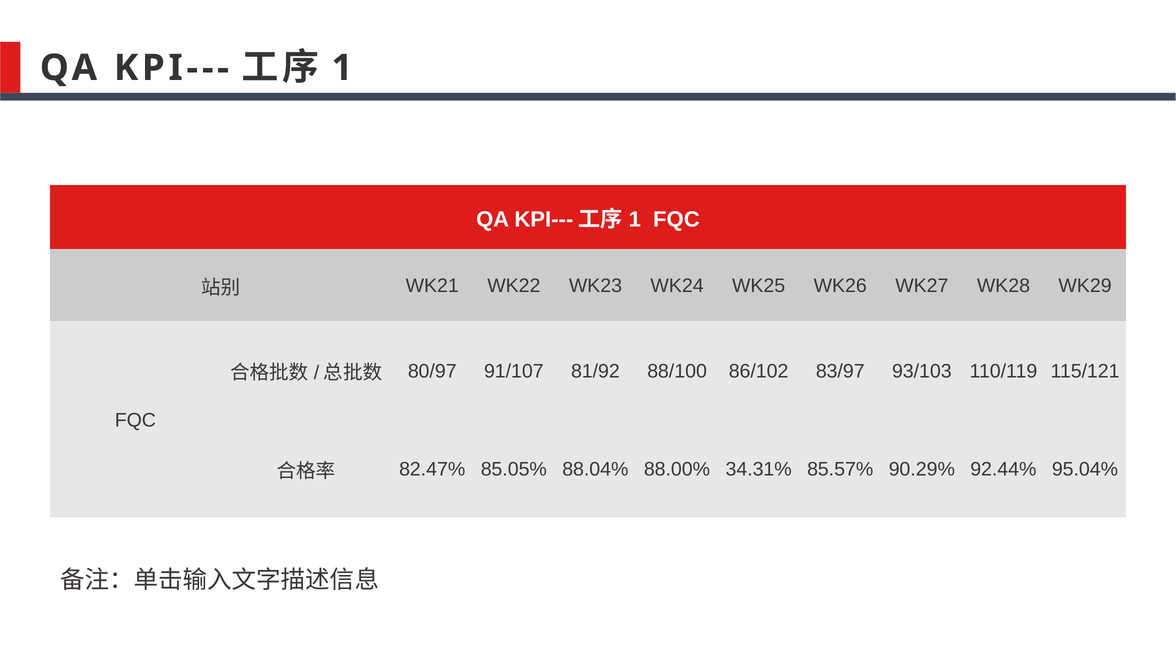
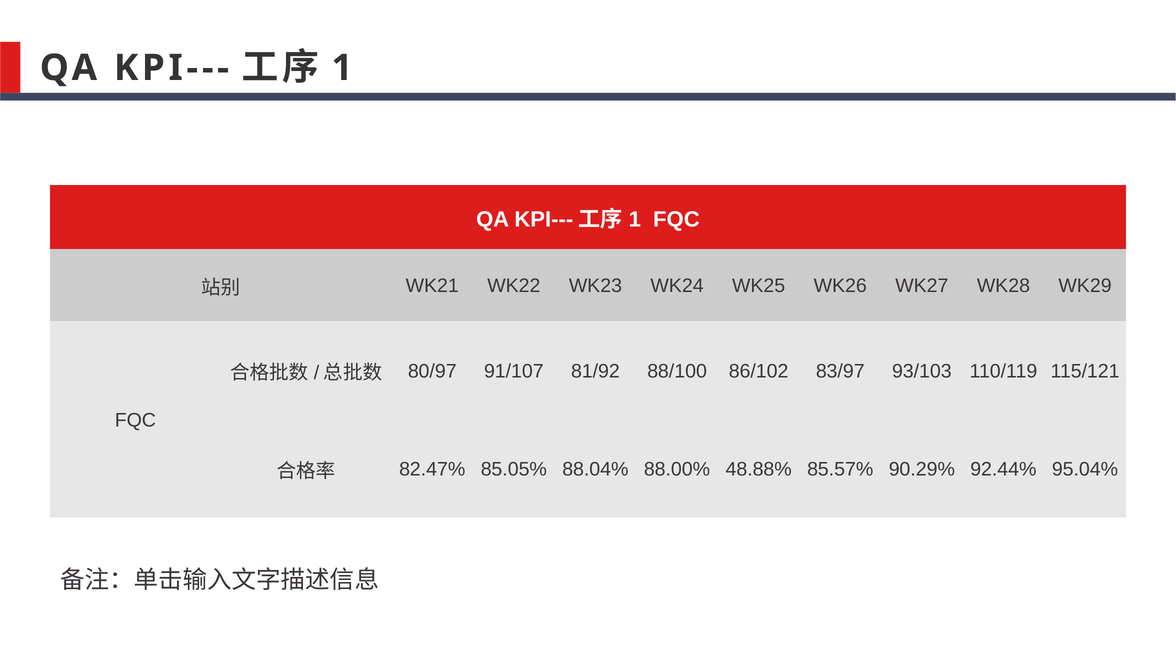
34.31%: 34.31% -> 48.88%
